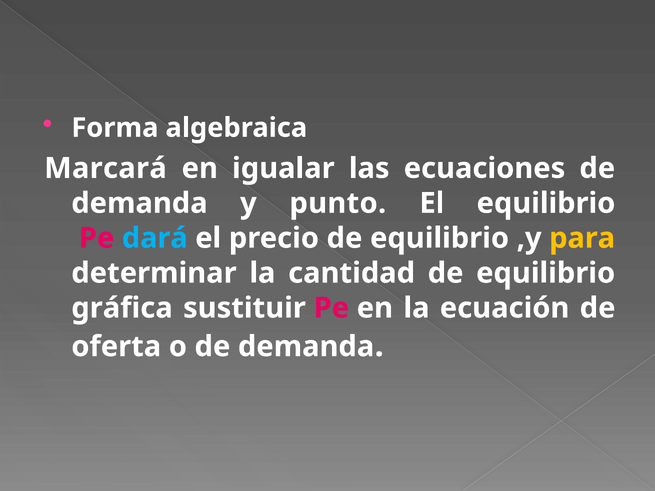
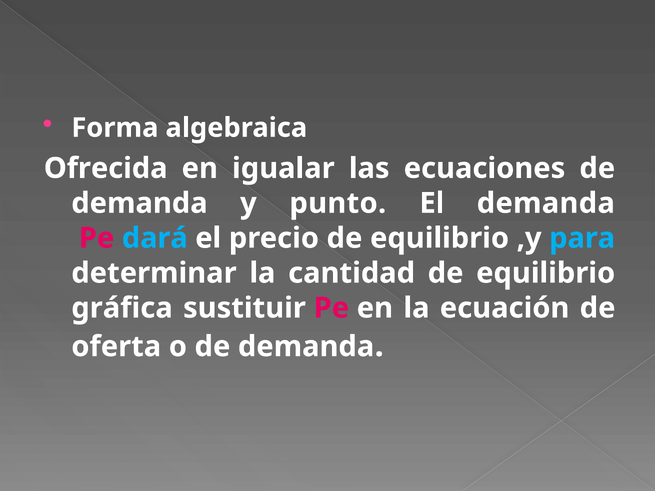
Marcará: Marcará -> Ofrecida
El equilibrio: equilibrio -> demanda
para colour: yellow -> light blue
